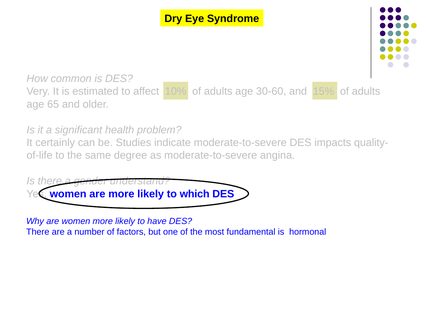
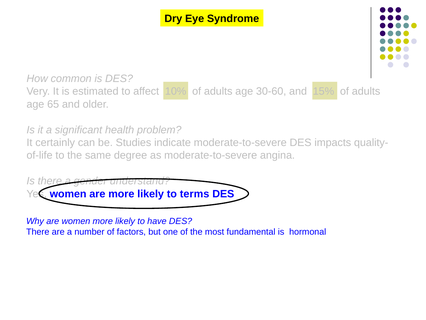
which: which -> terms
